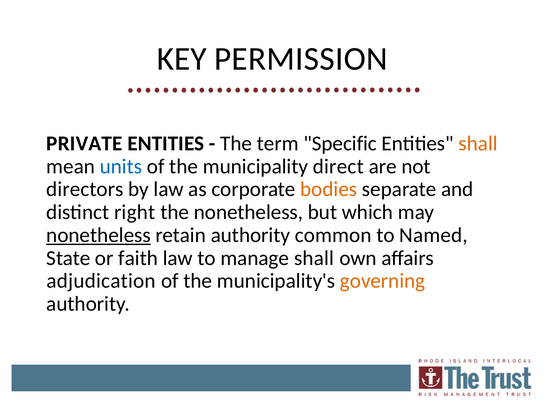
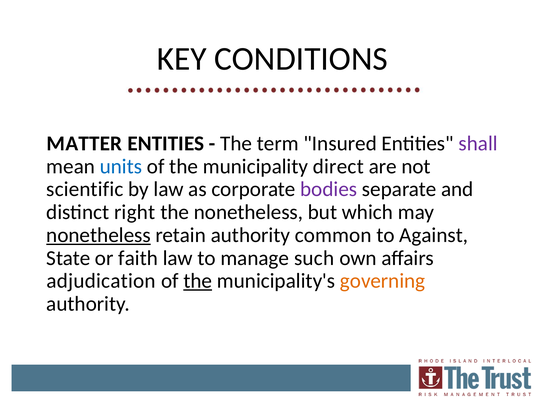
PERMISSION: PERMISSION -> CONDITIONS
PRIVATE: PRIVATE -> MATTER
Specific: Specific -> Insured
shall at (478, 143) colour: orange -> purple
directors: directors -> scientific
bodies colour: orange -> purple
Named: Named -> Against
manage shall: shall -> such
the at (198, 281) underline: none -> present
